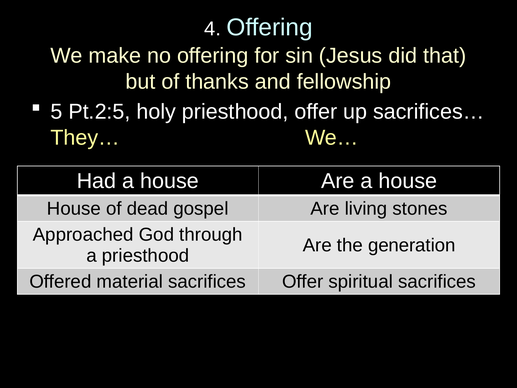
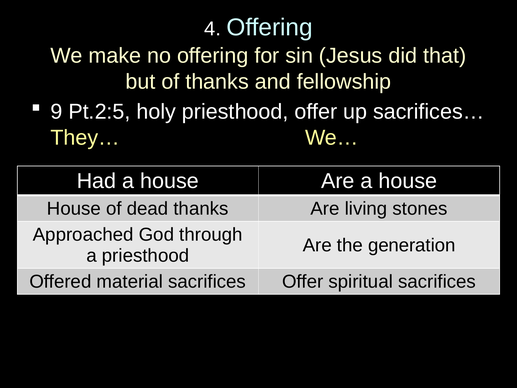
5: 5 -> 9
dead gospel: gospel -> thanks
